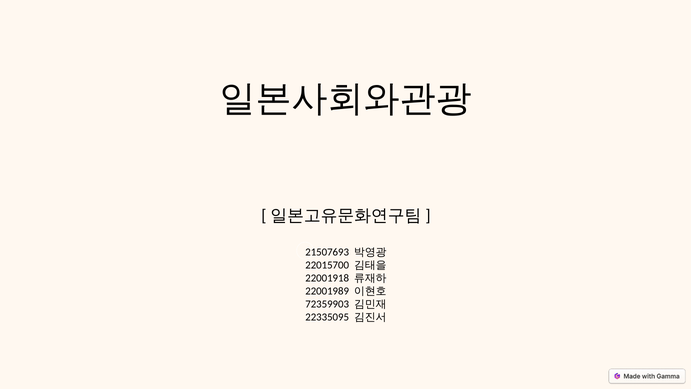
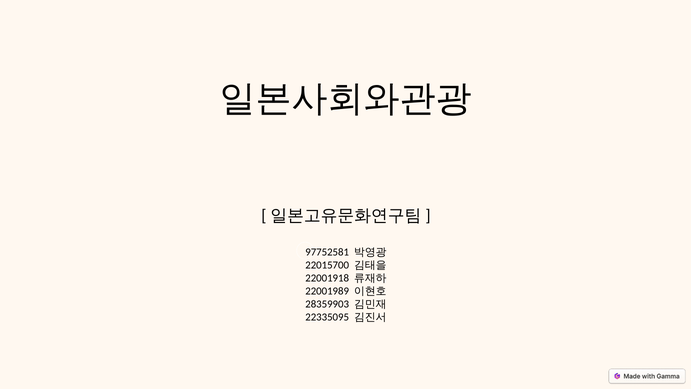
21507693: 21507693 -> 97752581
72359903: 72359903 -> 28359903
